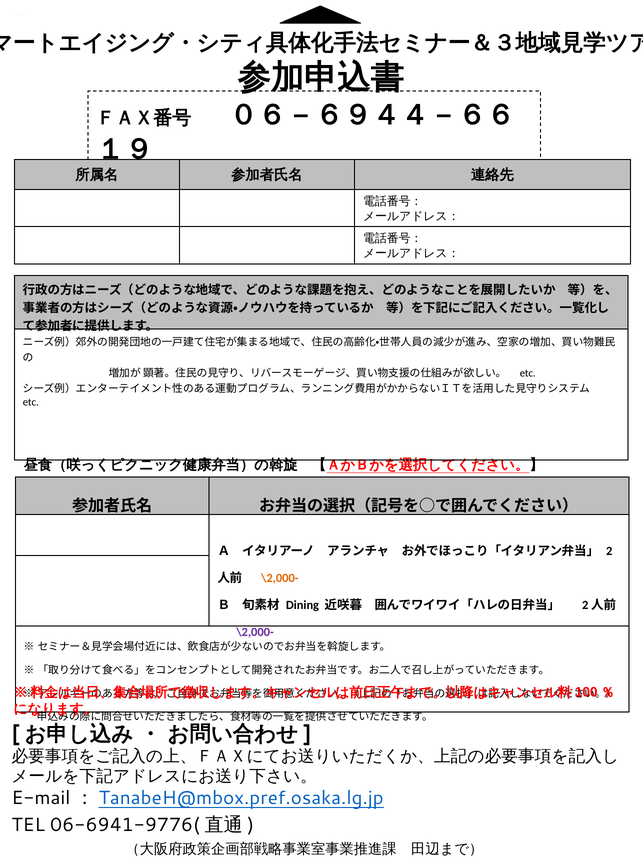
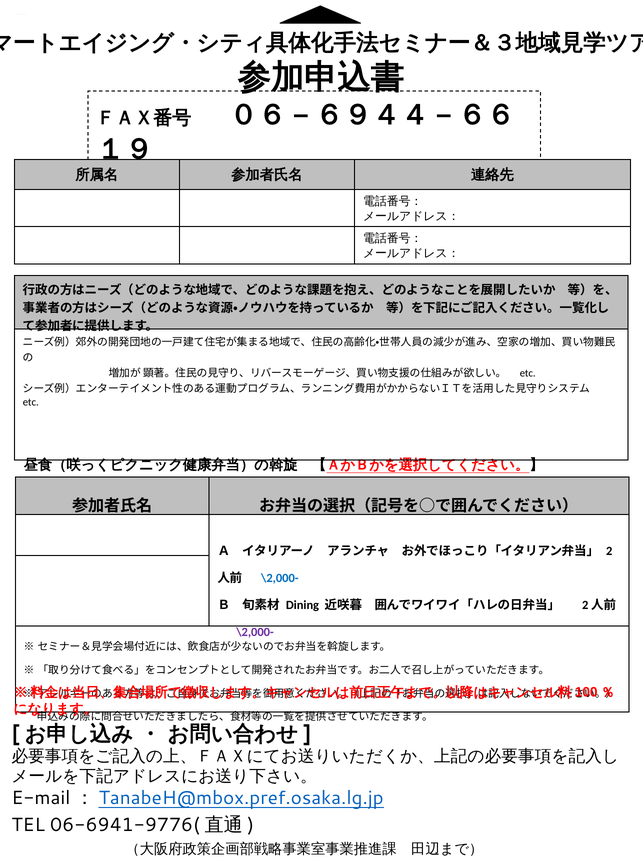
\2,000- at (280, 578) colour: orange -> blue
